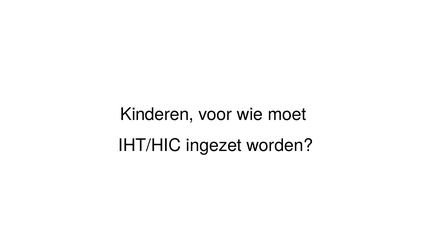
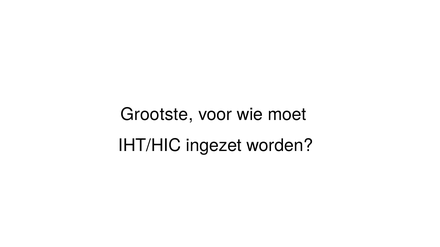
Kinderen: Kinderen -> Grootste
